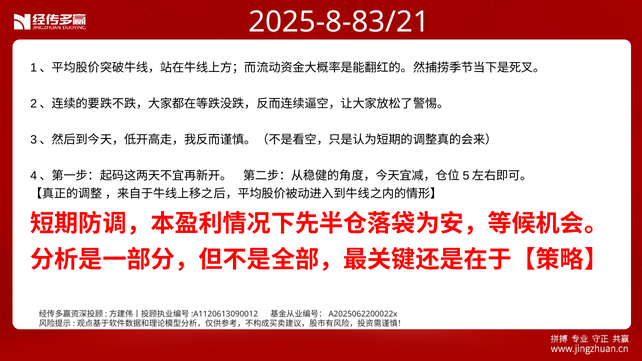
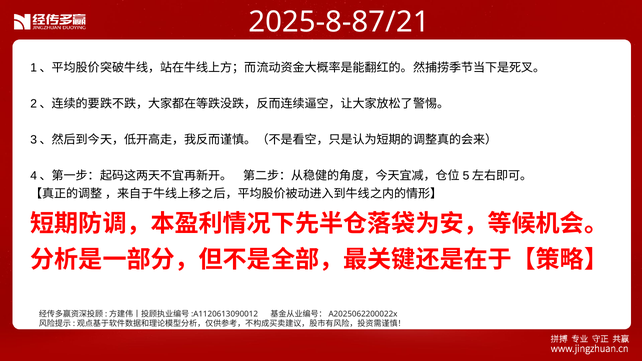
2025-8-83/21: 2025-8-83/21 -> 2025-8-87/21
